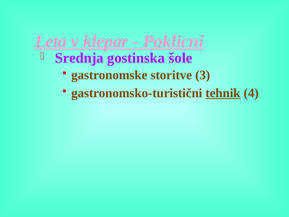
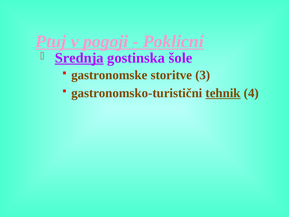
Leta: Leta -> Ptuj
klepar: klepar -> pogoji
Srednja underline: none -> present
